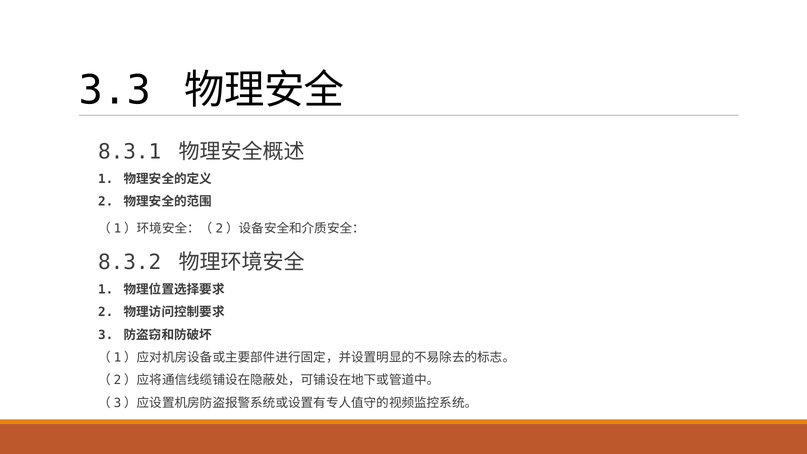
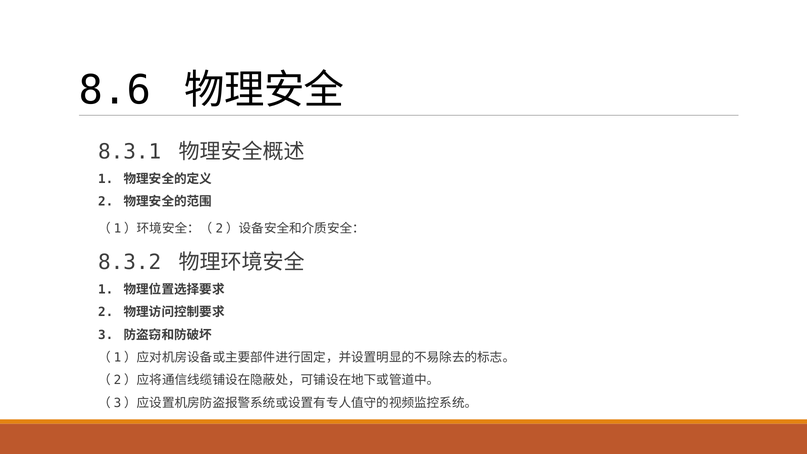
3.3: 3.3 -> 8.6
